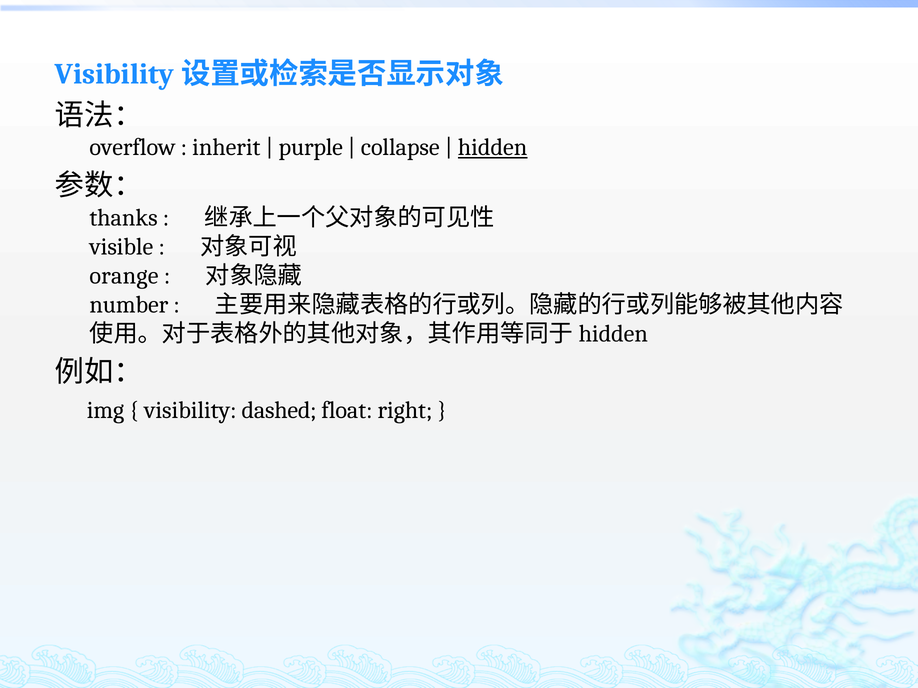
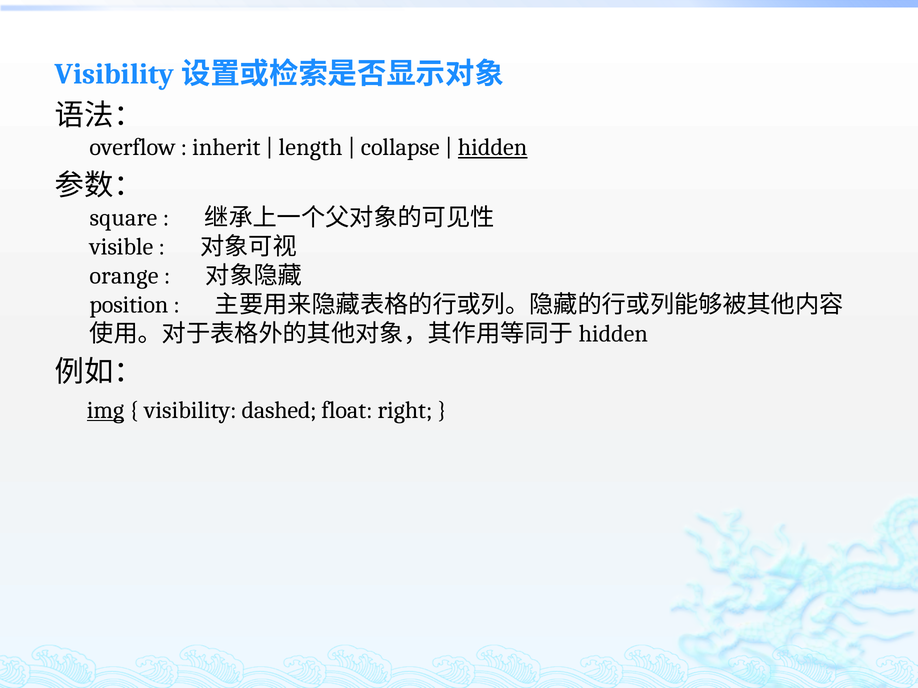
purple: purple -> length
thanks: thanks -> square
number: number -> position
img underline: none -> present
